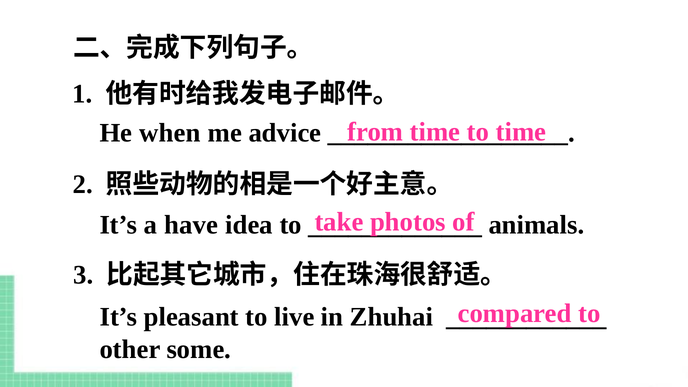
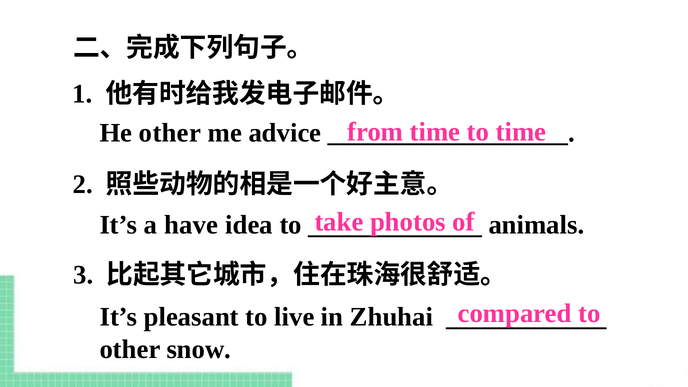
He when: when -> other
some: some -> snow
